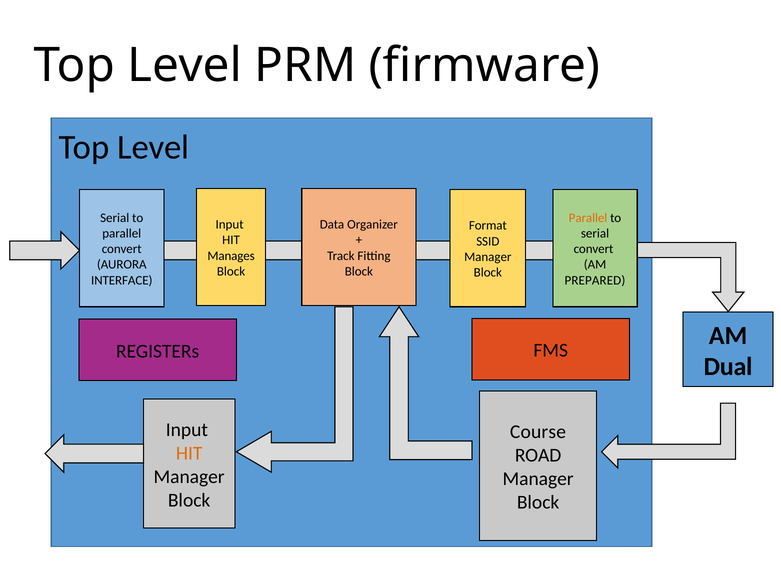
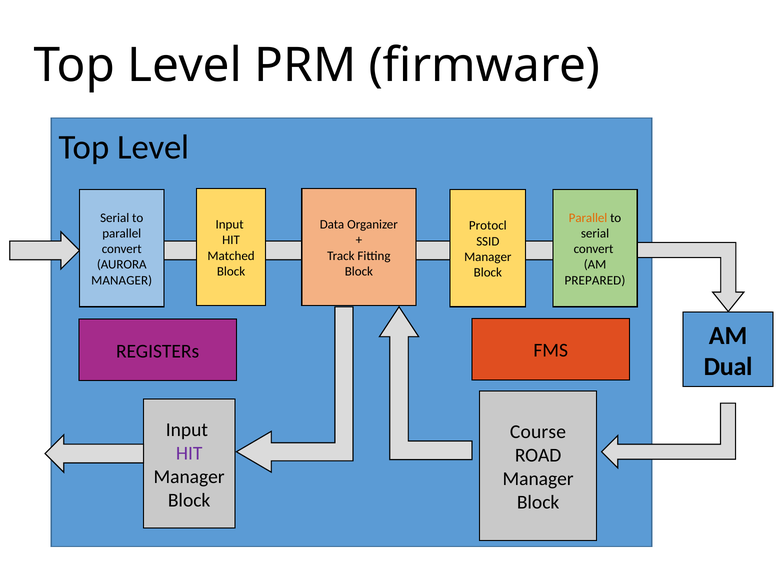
Format: Format -> Protocl
Manages: Manages -> Matched
INTERFACE at (122, 280): INTERFACE -> MANAGER
HIT at (189, 453) colour: orange -> purple
